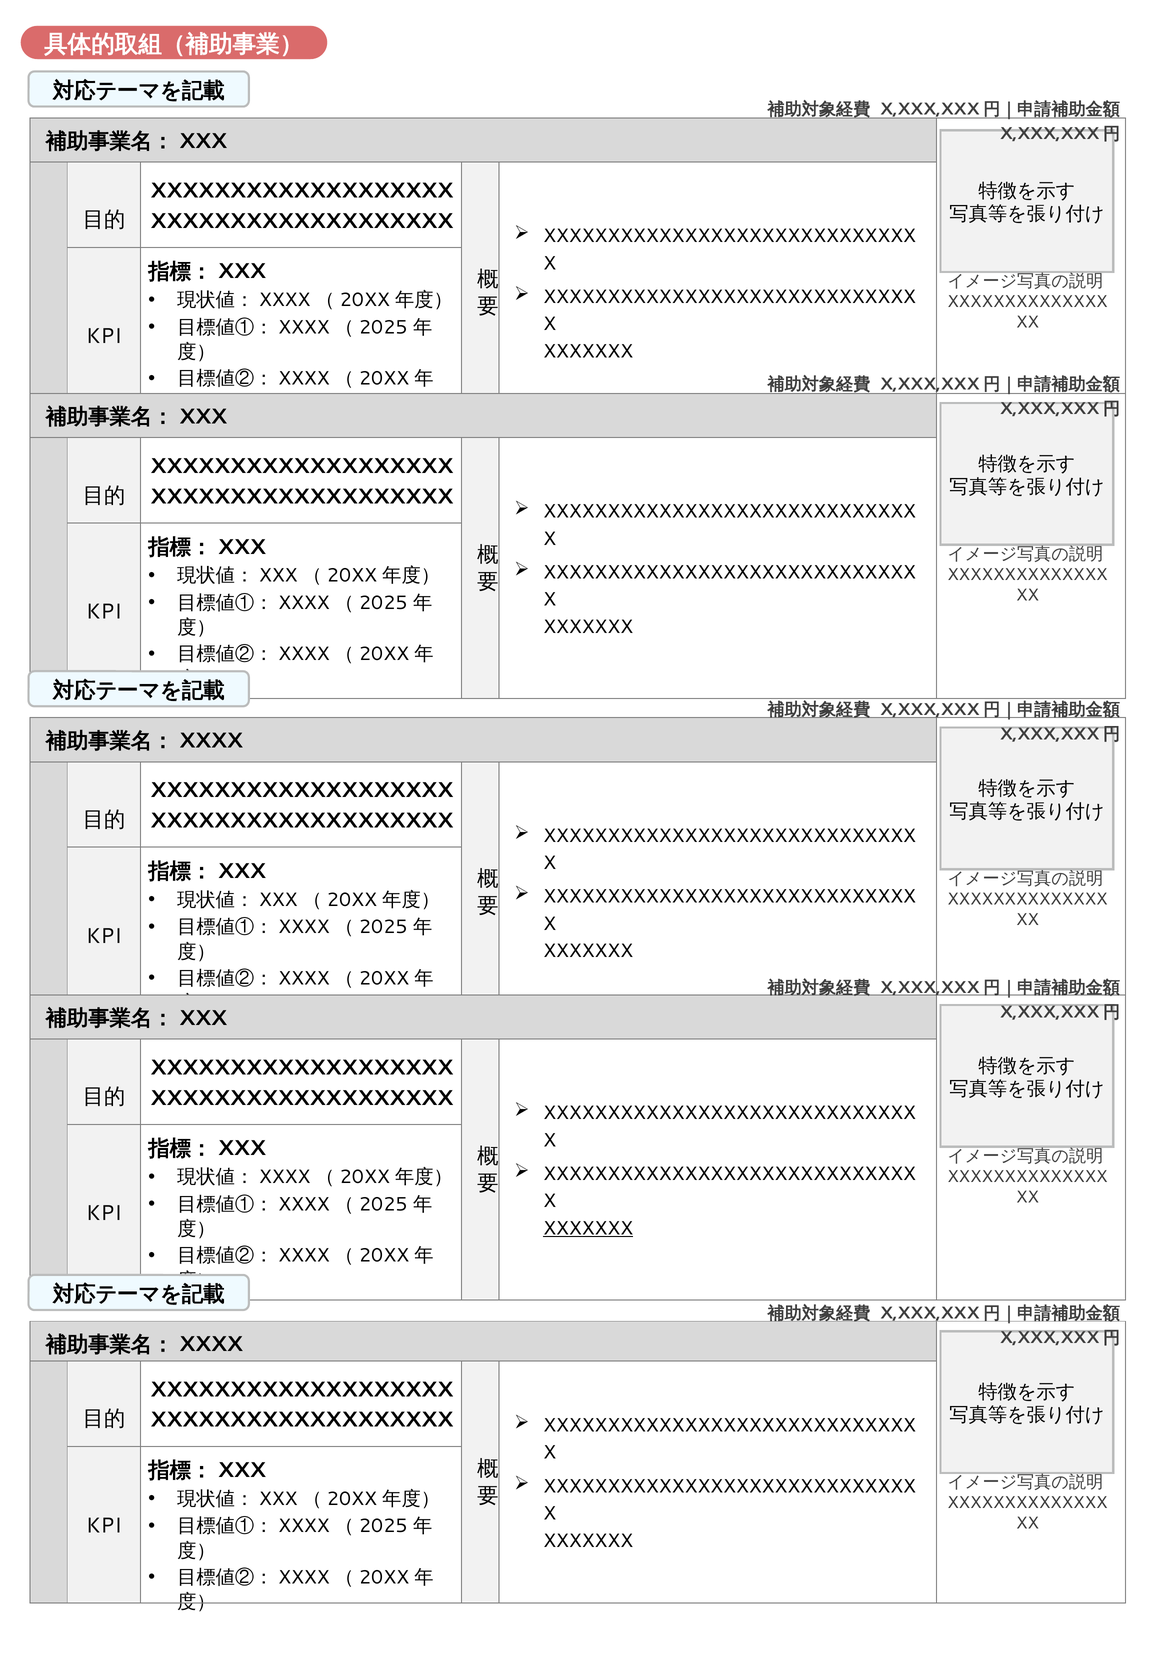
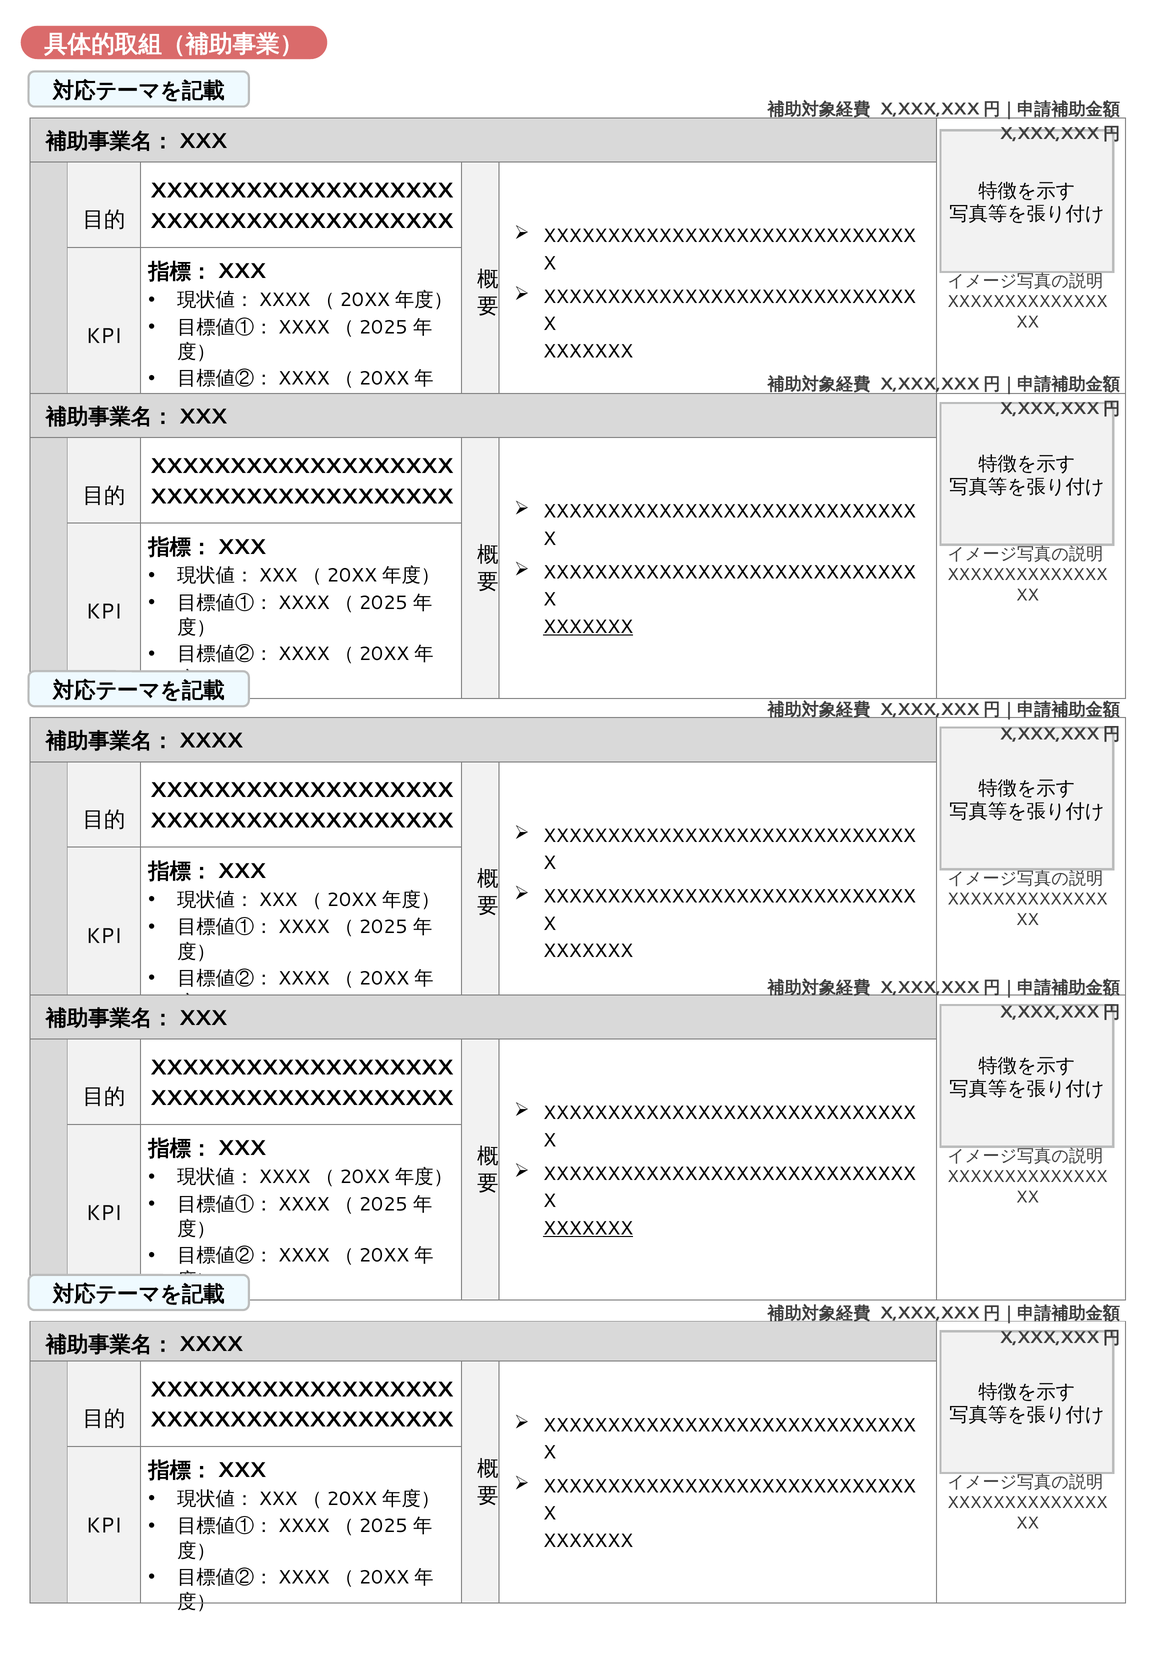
XXXXXXX at (588, 627) underline: none -> present
